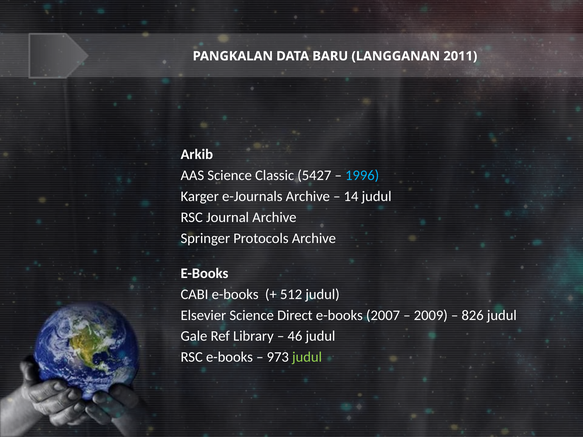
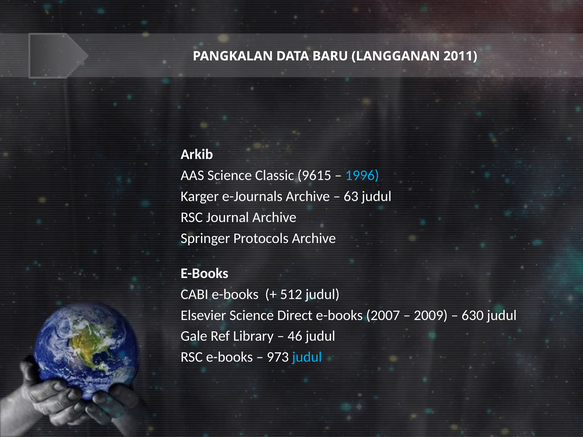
5427: 5427 -> 9615
14: 14 -> 63
826: 826 -> 630
judul at (307, 357) colour: light green -> light blue
